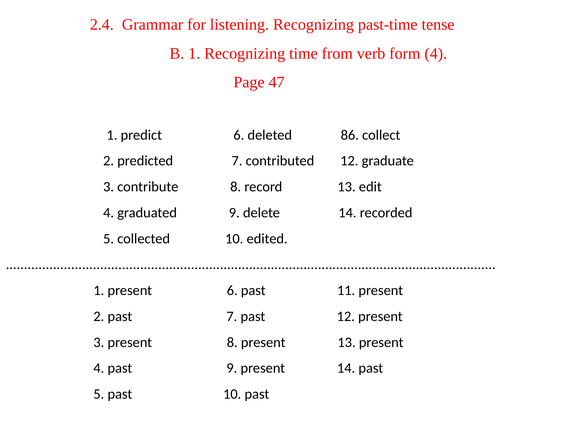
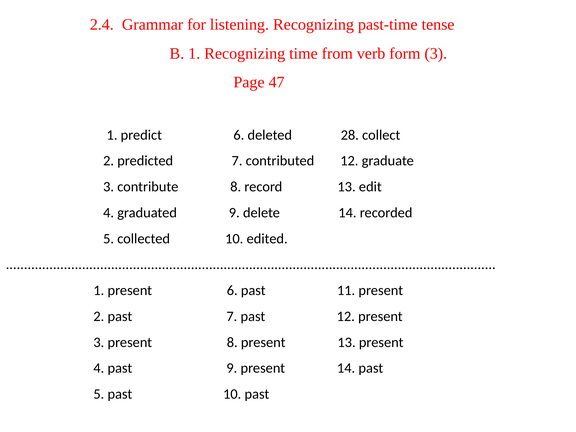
form 4: 4 -> 3
86: 86 -> 28
